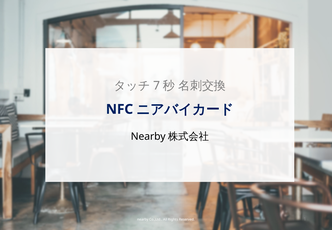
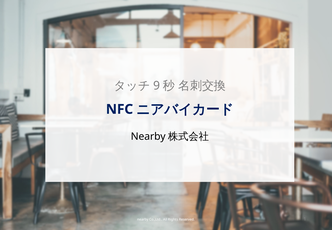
7: 7 -> 9
